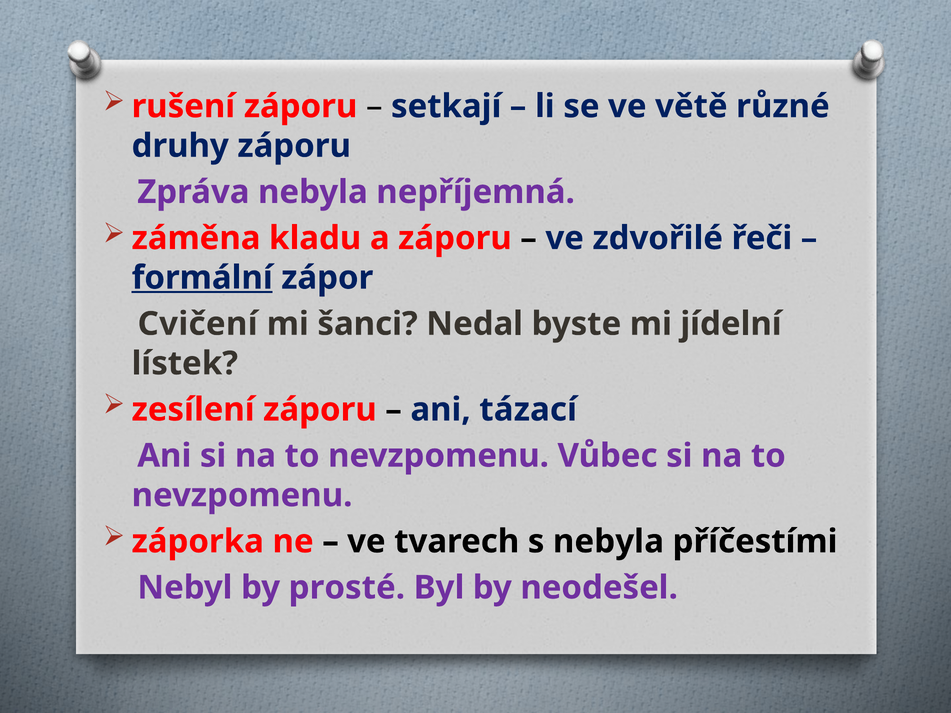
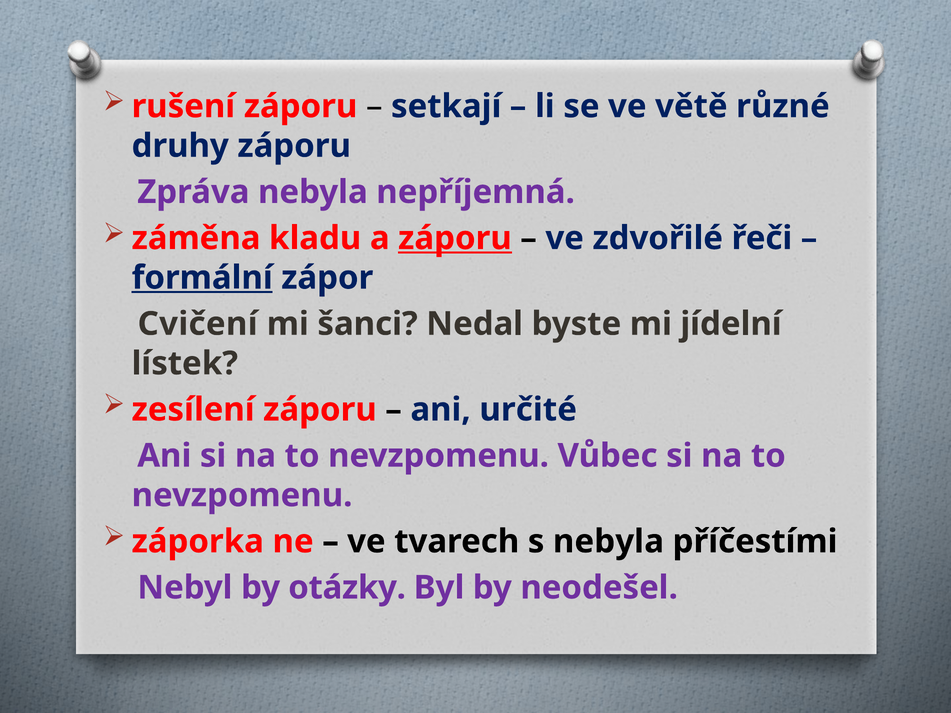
záporu at (455, 238) underline: none -> present
tázací: tázací -> určité
prosté: prosté -> otázky
